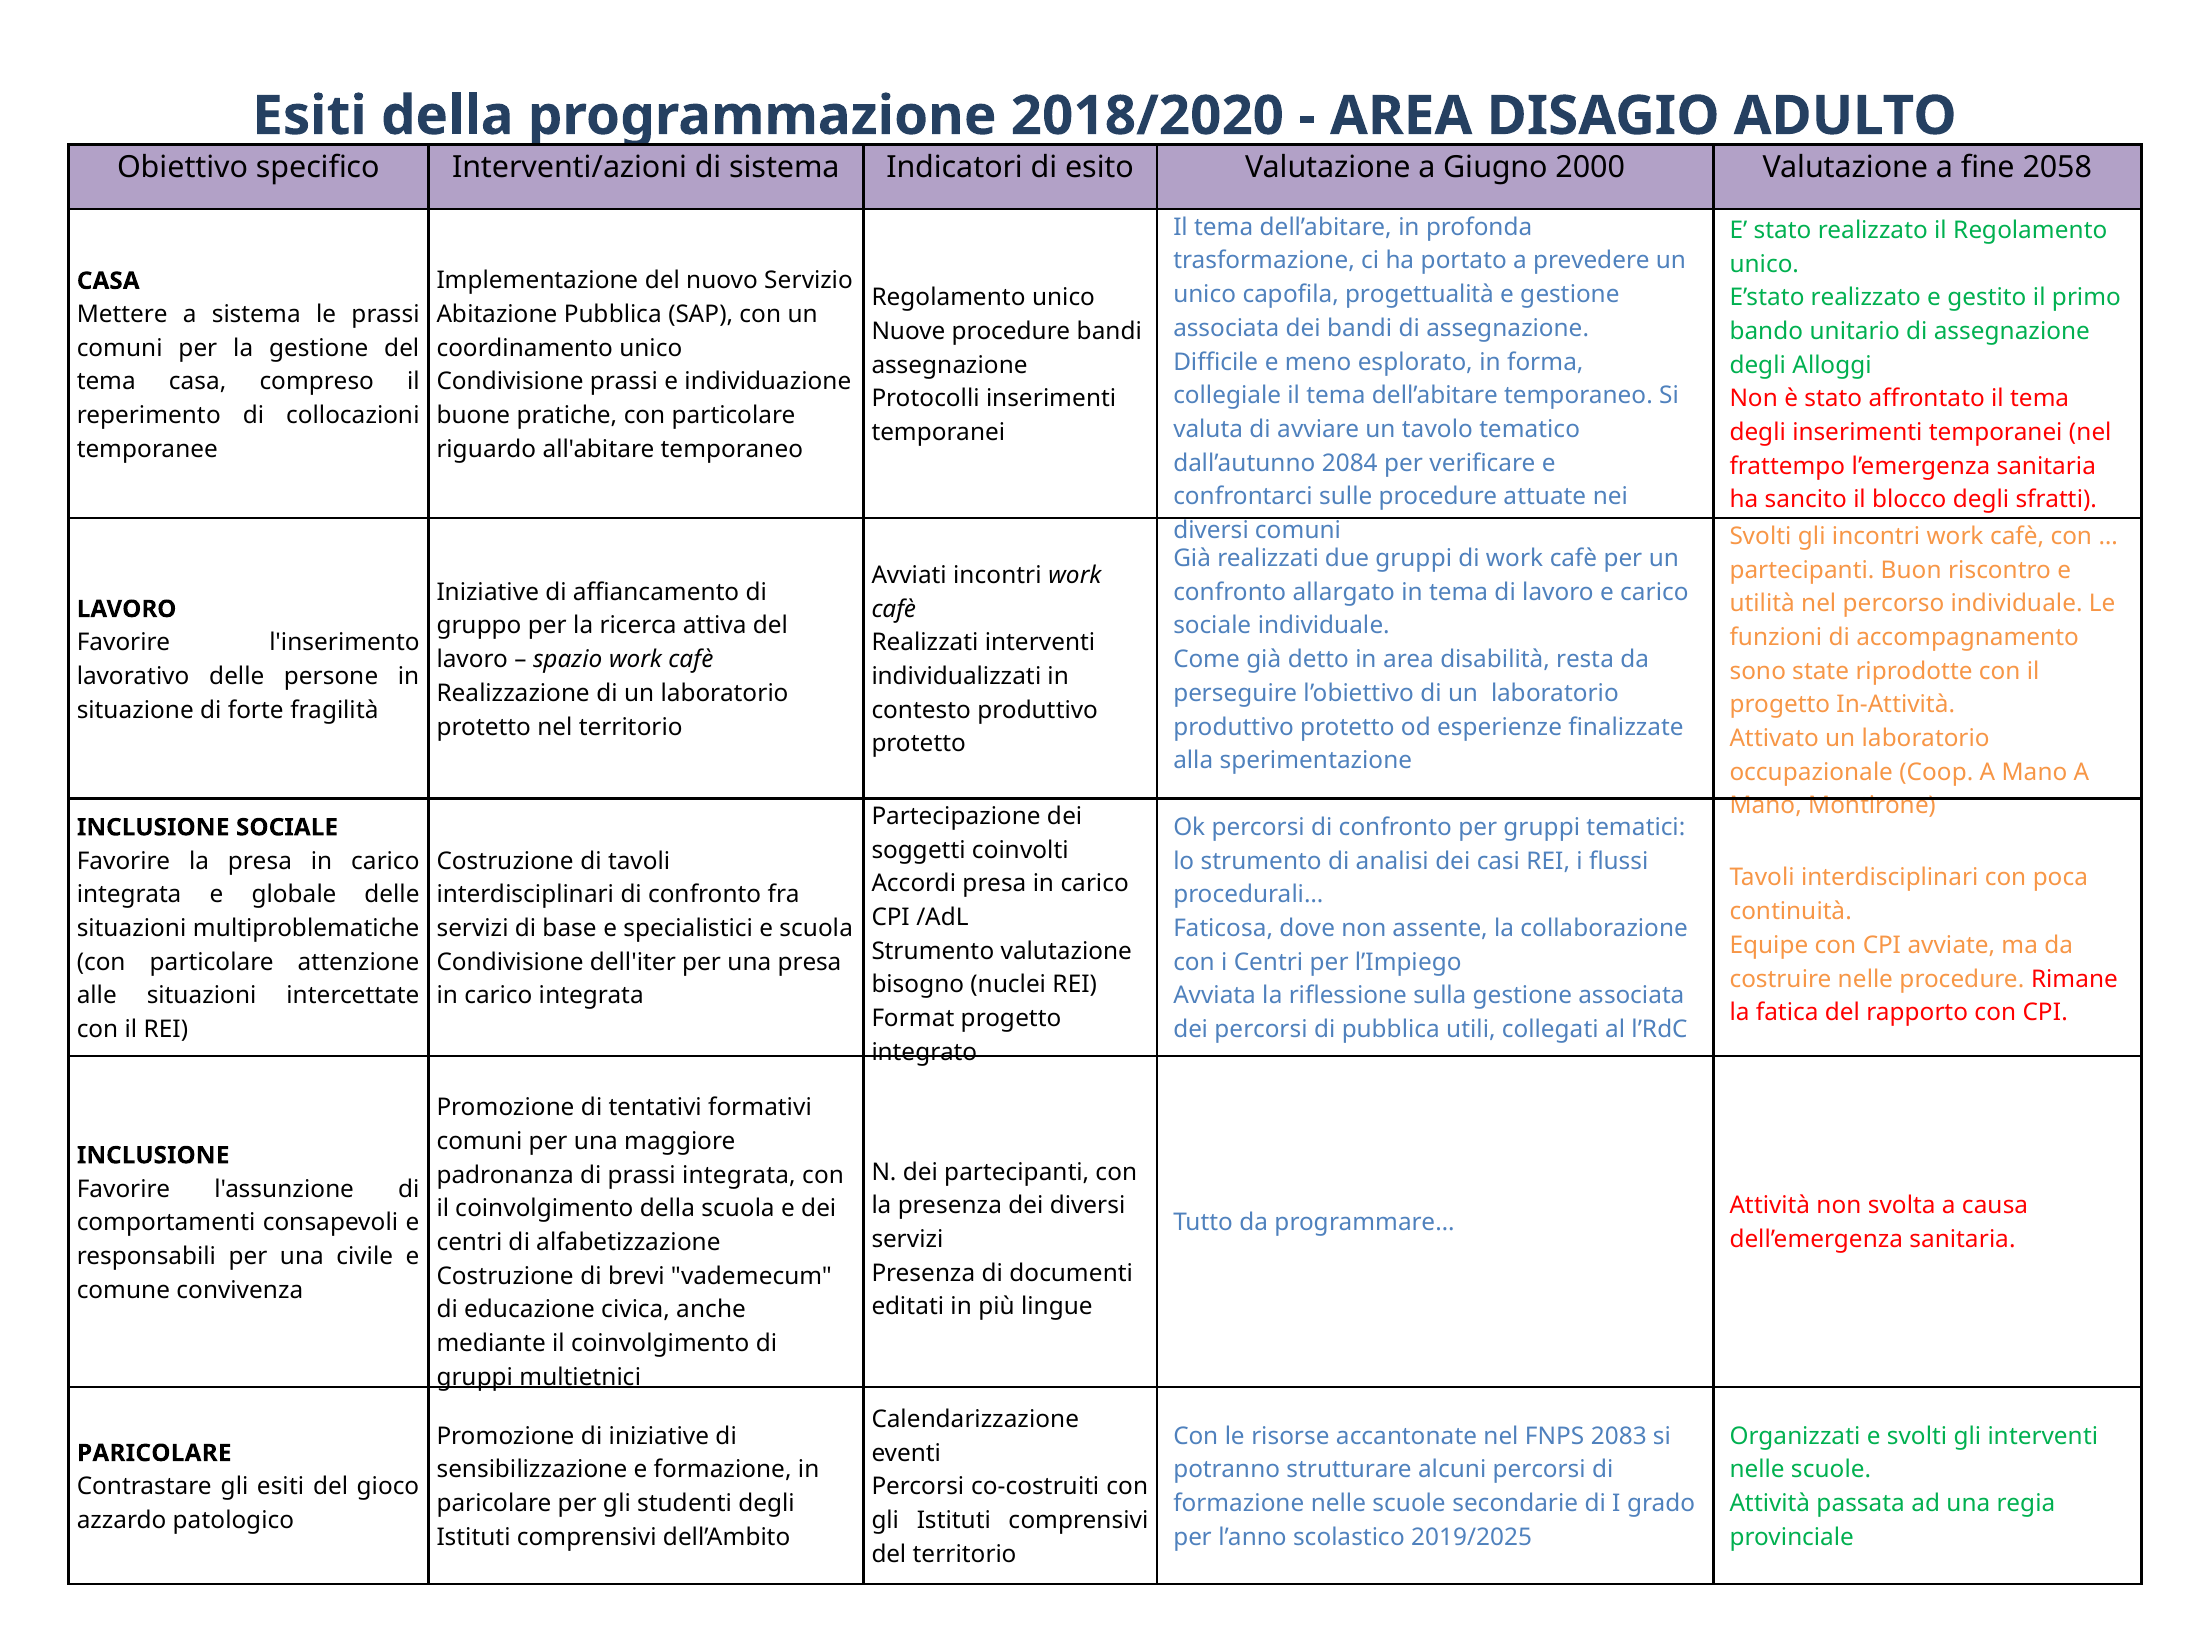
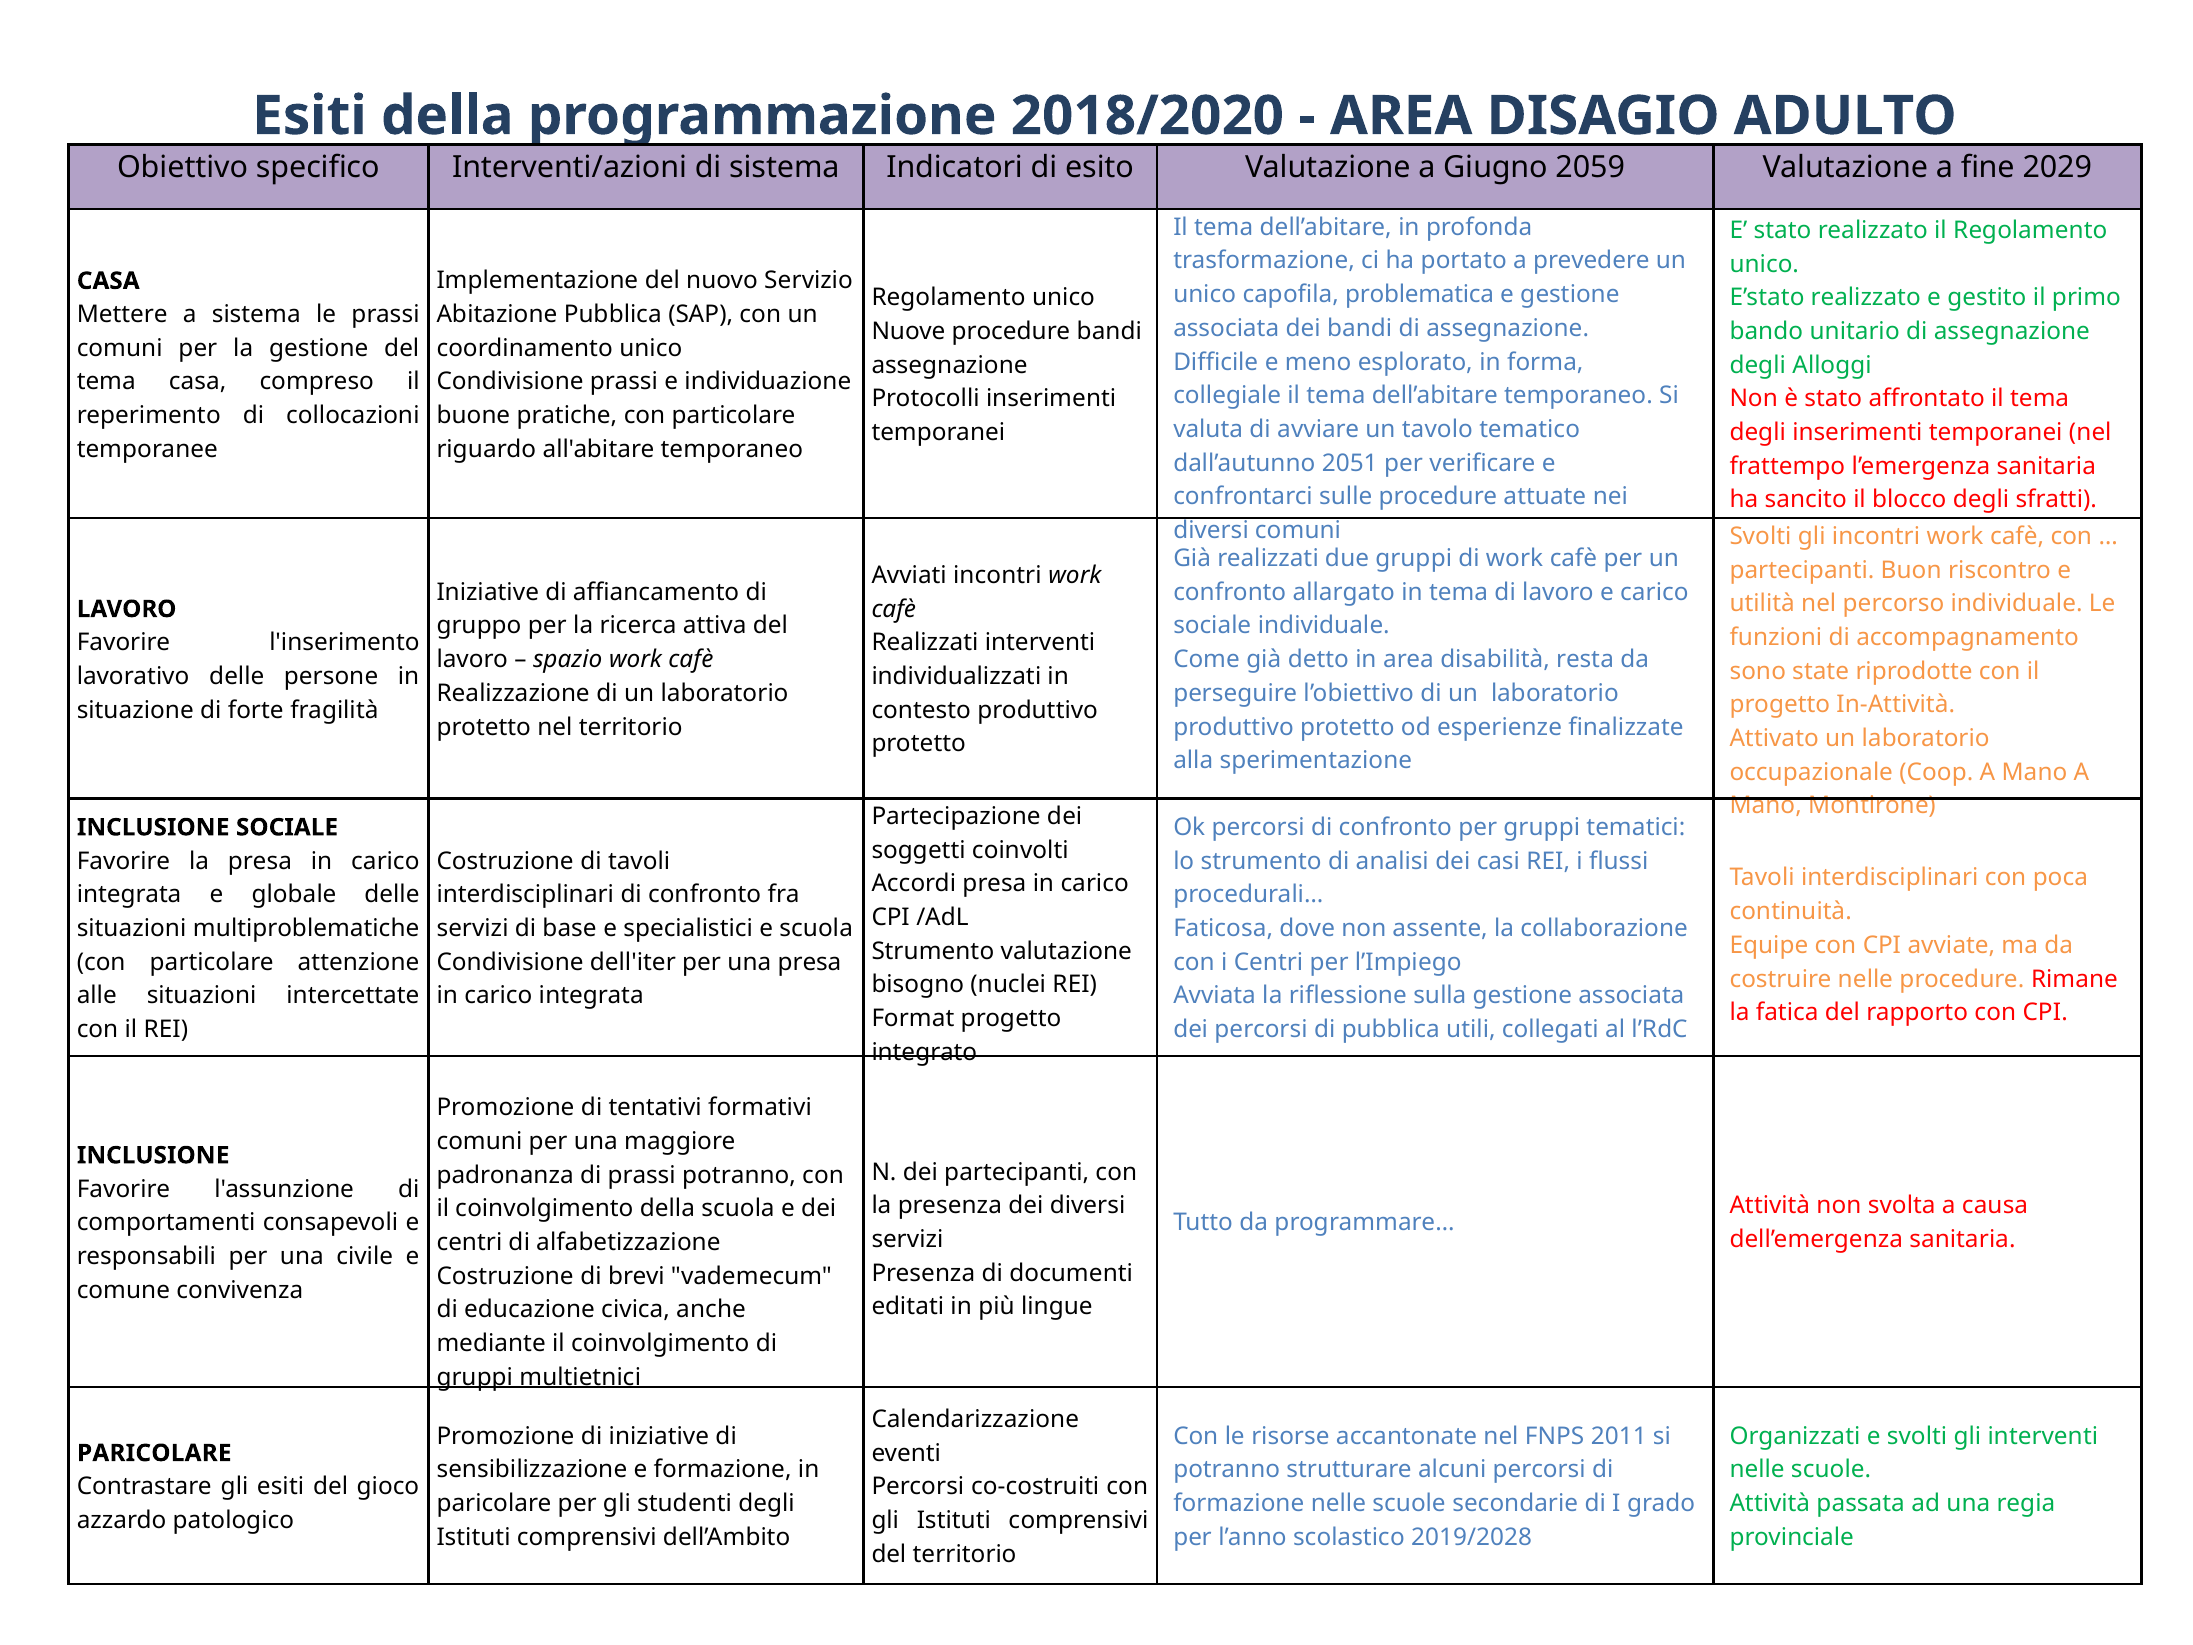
2000: 2000 -> 2059
2058: 2058 -> 2029
progettualità: progettualità -> problematica
2084: 2084 -> 2051
prassi integrata: integrata -> potranno
2083: 2083 -> 2011
2019/2025: 2019/2025 -> 2019/2028
